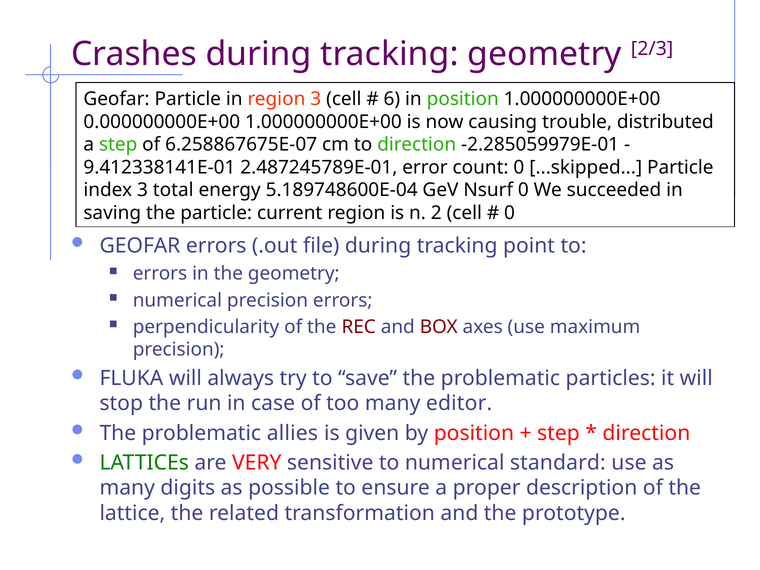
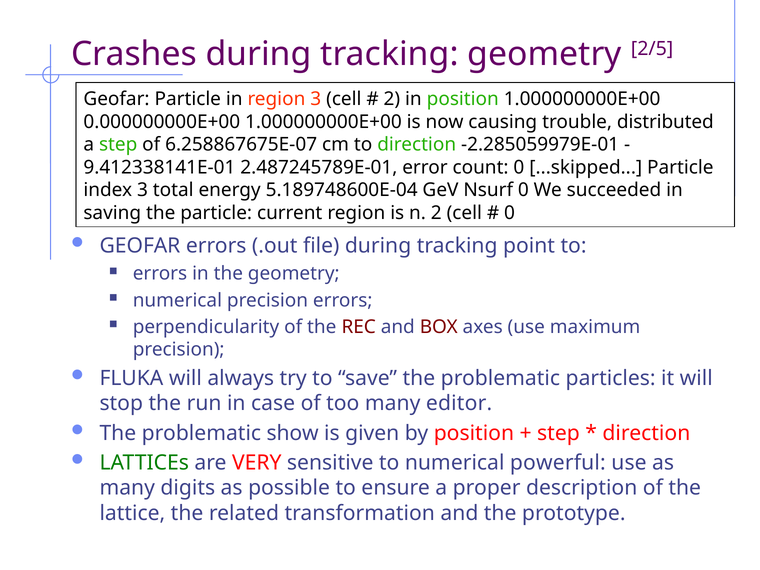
2/3: 2/3 -> 2/5
6 at (392, 99): 6 -> 2
allies: allies -> show
standard: standard -> powerful
